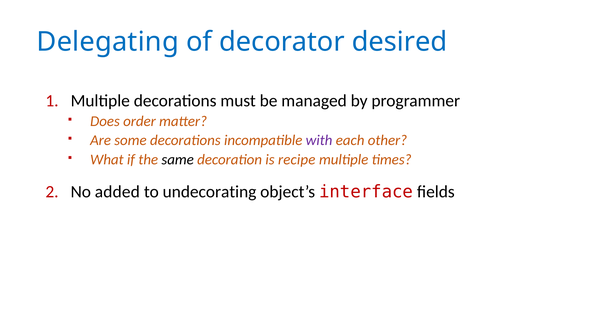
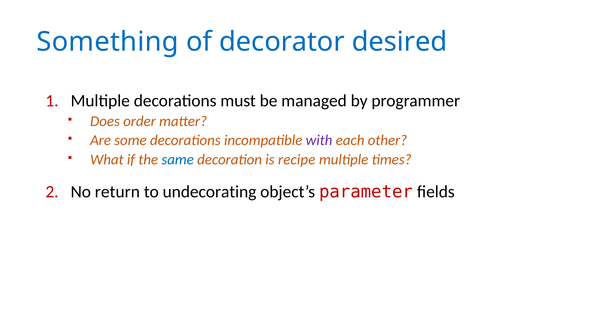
Delegating: Delegating -> Something
same colour: black -> blue
added: added -> return
interface: interface -> parameter
